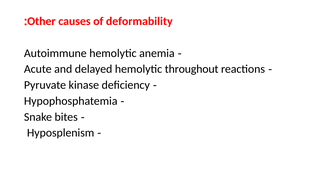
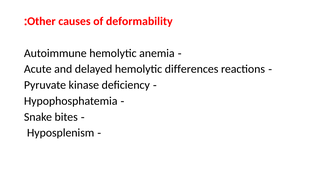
throughout: throughout -> differences
